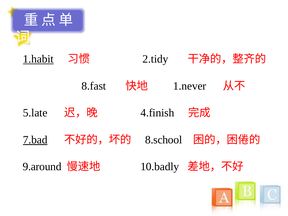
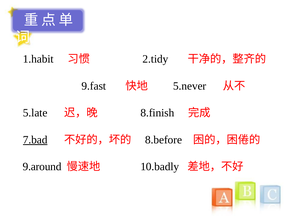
1.habit underline: present -> none
8.fast: 8.fast -> 9.fast
1.never: 1.never -> 5.never
4.finish: 4.finish -> 8.finish
8.school: 8.school -> 8.before
